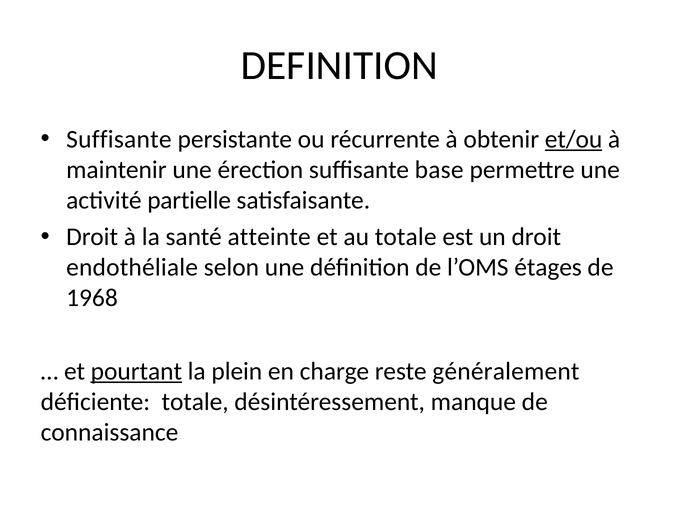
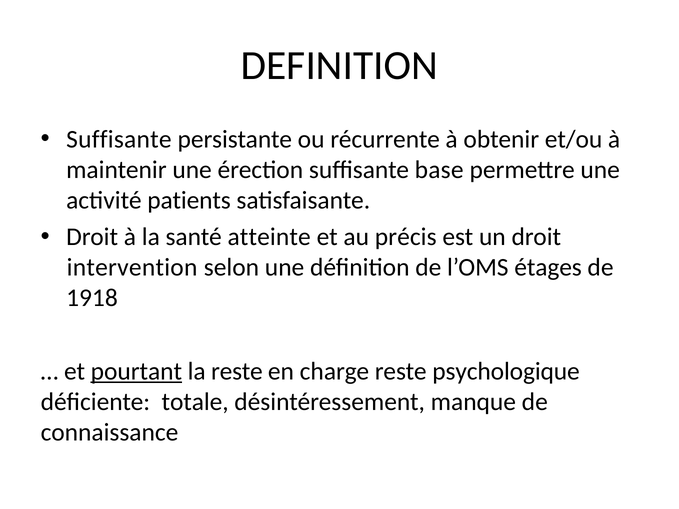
et/ou underline: present -> none
partielle: partielle -> patients
au totale: totale -> précis
endothéliale: endothéliale -> intervention
1968: 1968 -> 1918
la plein: plein -> reste
généralement: généralement -> psychologique
